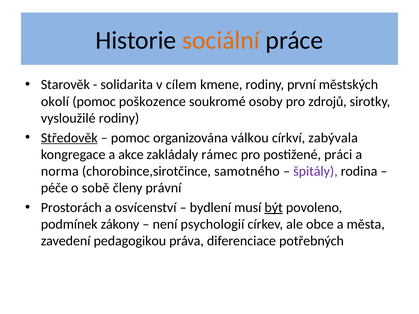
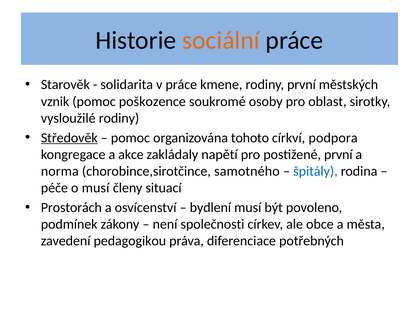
v cílem: cílem -> práce
okolí: okolí -> vznik
zdrojů: zdrojů -> oblast
válkou: válkou -> tohoto
zabývala: zabývala -> podpora
rámec: rámec -> napětí
postižené práci: práci -> první
špitály colour: purple -> blue
o sobě: sobě -> musí
právní: právní -> situací
být underline: present -> none
psychologií: psychologií -> společnosti
